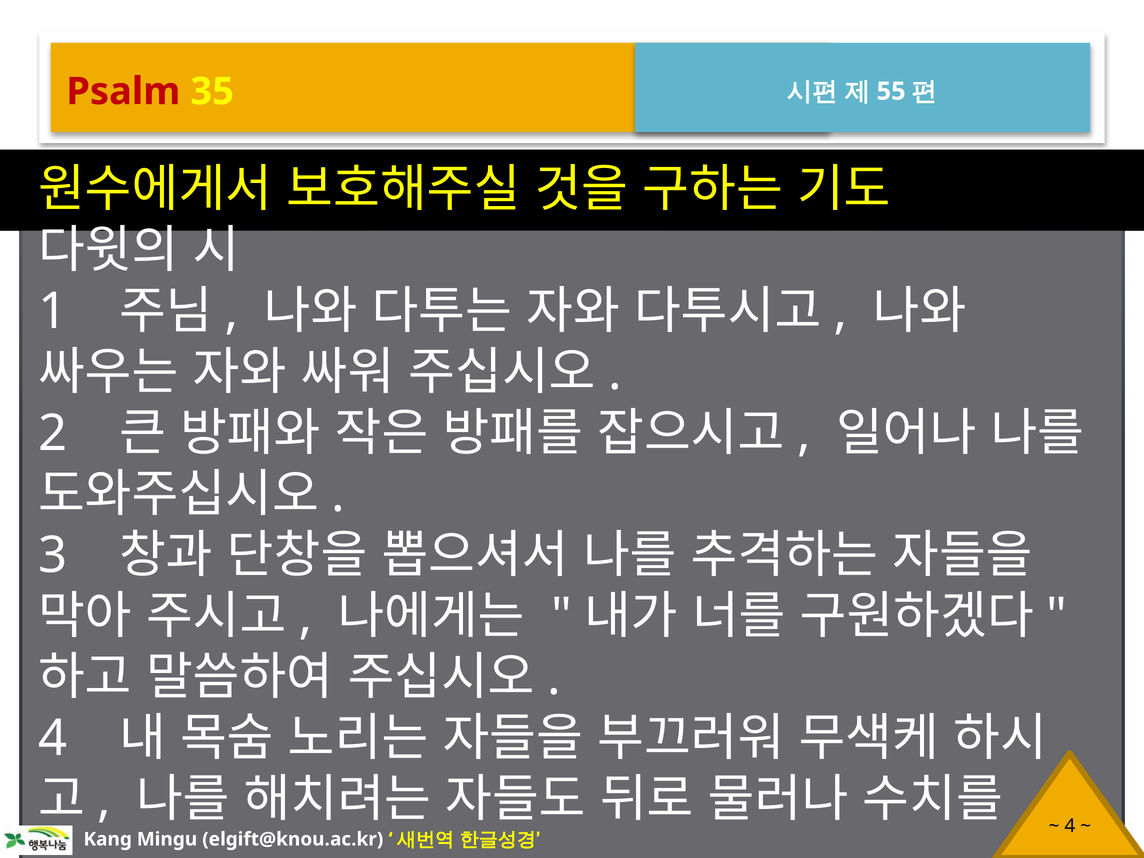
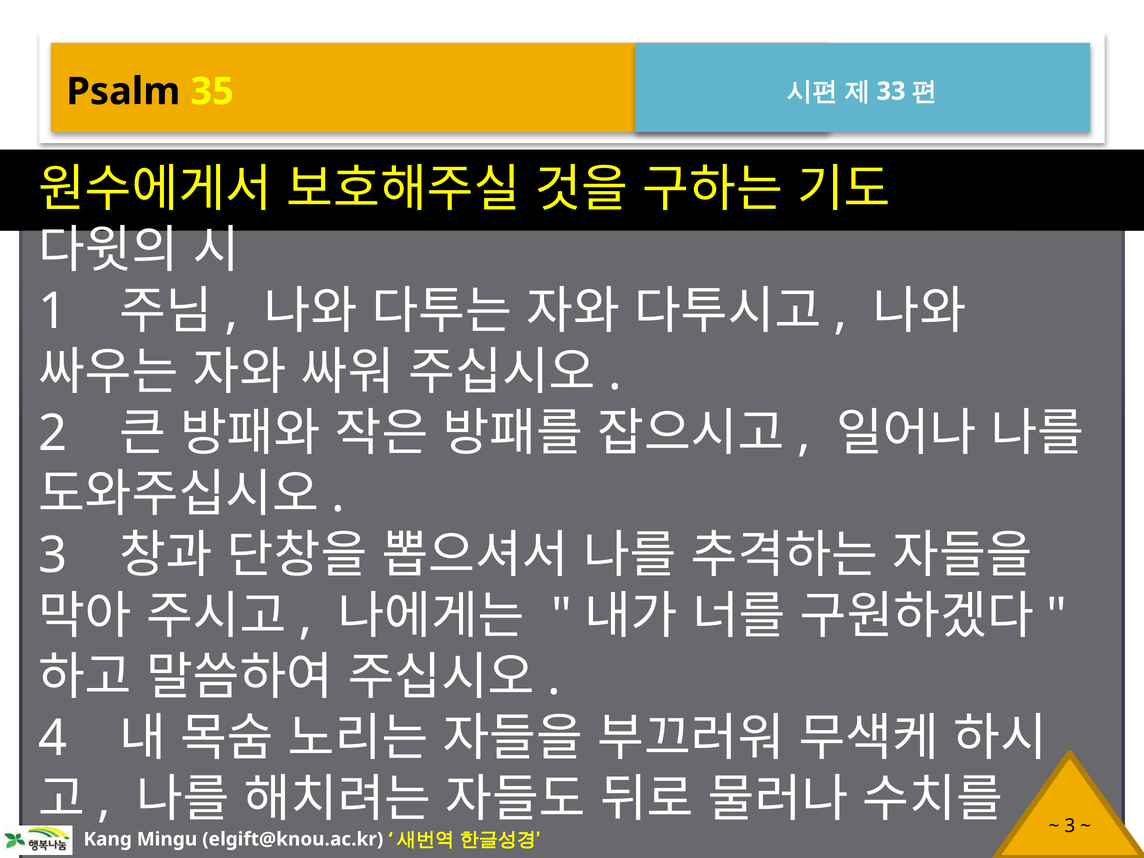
Psalm colour: red -> black
55: 55 -> 33
4 at (1070, 826): 4 -> 3
